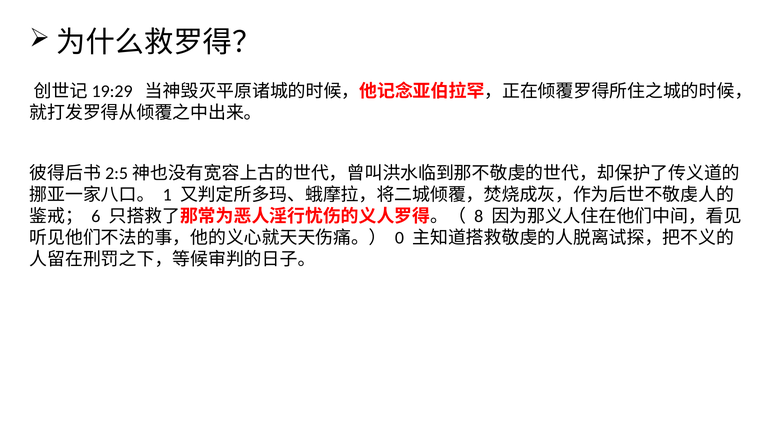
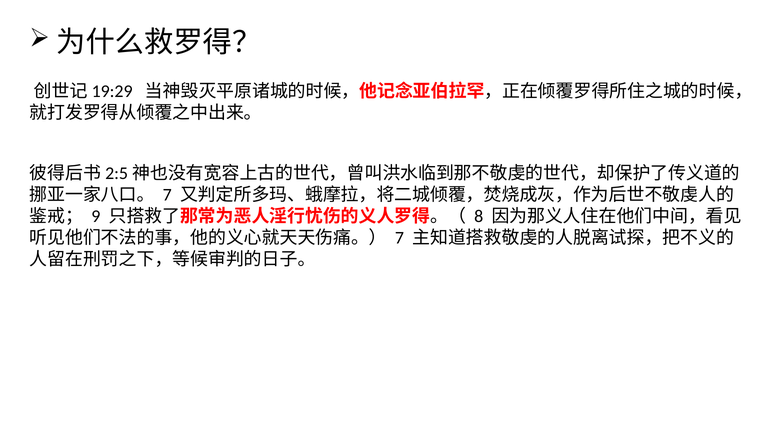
1 at (167, 195): 1 -> 7
6: 6 -> 9
0 at (400, 238): 0 -> 7
